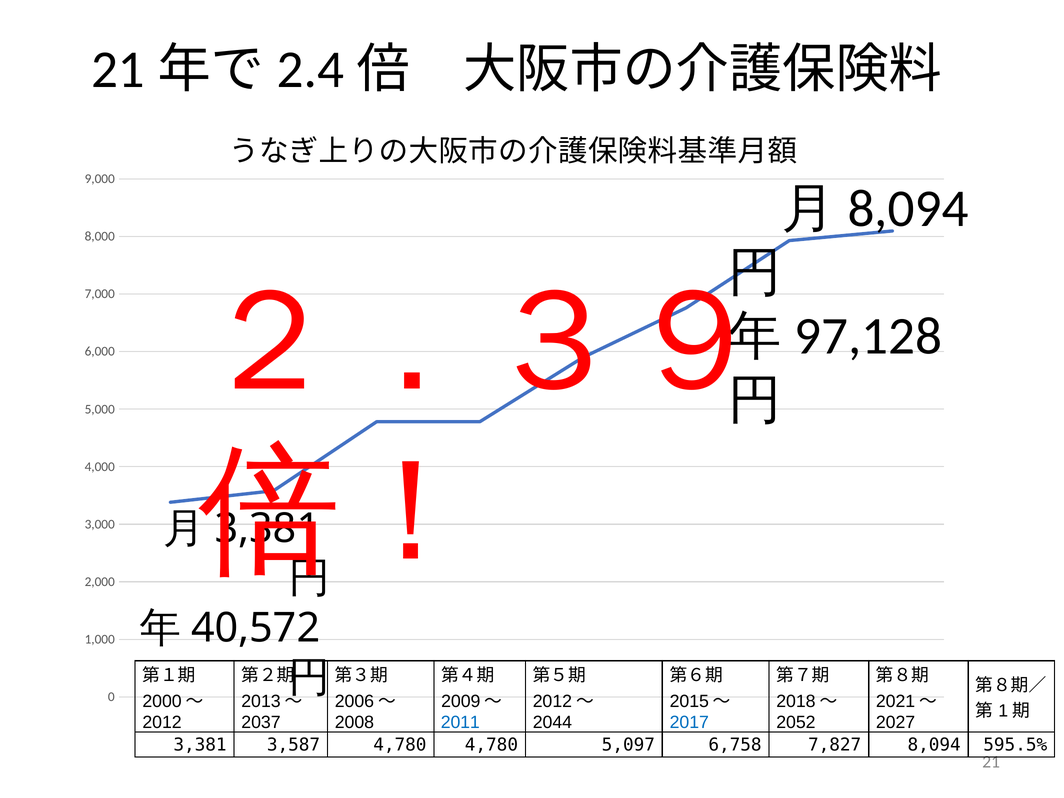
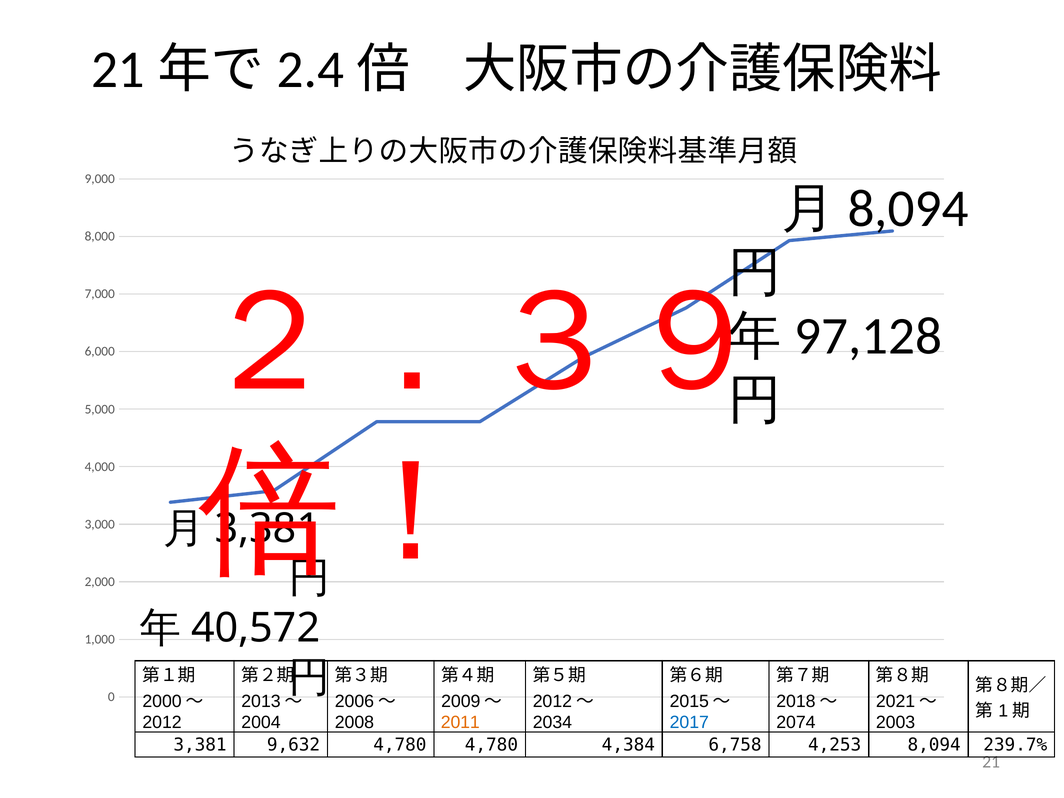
2037: 2037 -> 2004
2011 colour: blue -> orange
2044: 2044 -> 2034
2052: 2052 -> 2074
2027: 2027 -> 2003
3,587: 3,587 -> 9,632
5,097: 5,097 -> 4,384
7,827: 7,827 -> 4,253
595.5%: 595.5% -> 239.7%
